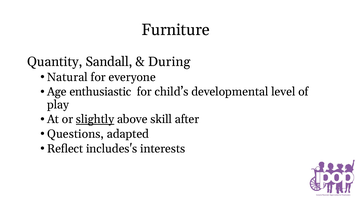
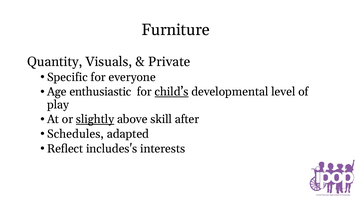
Sandall: Sandall -> Visuals
During: During -> Private
Natural: Natural -> Specific
child’s underline: none -> present
Questions: Questions -> Schedules
